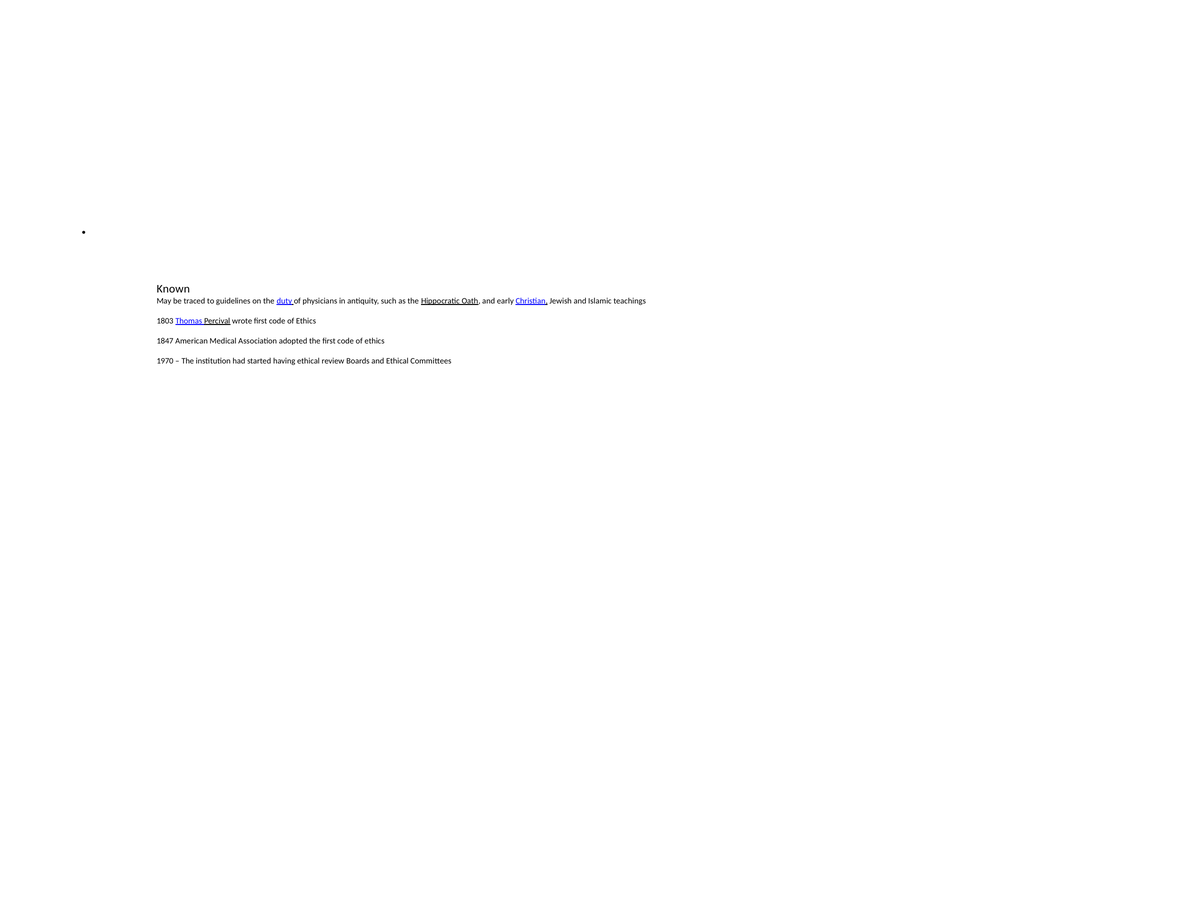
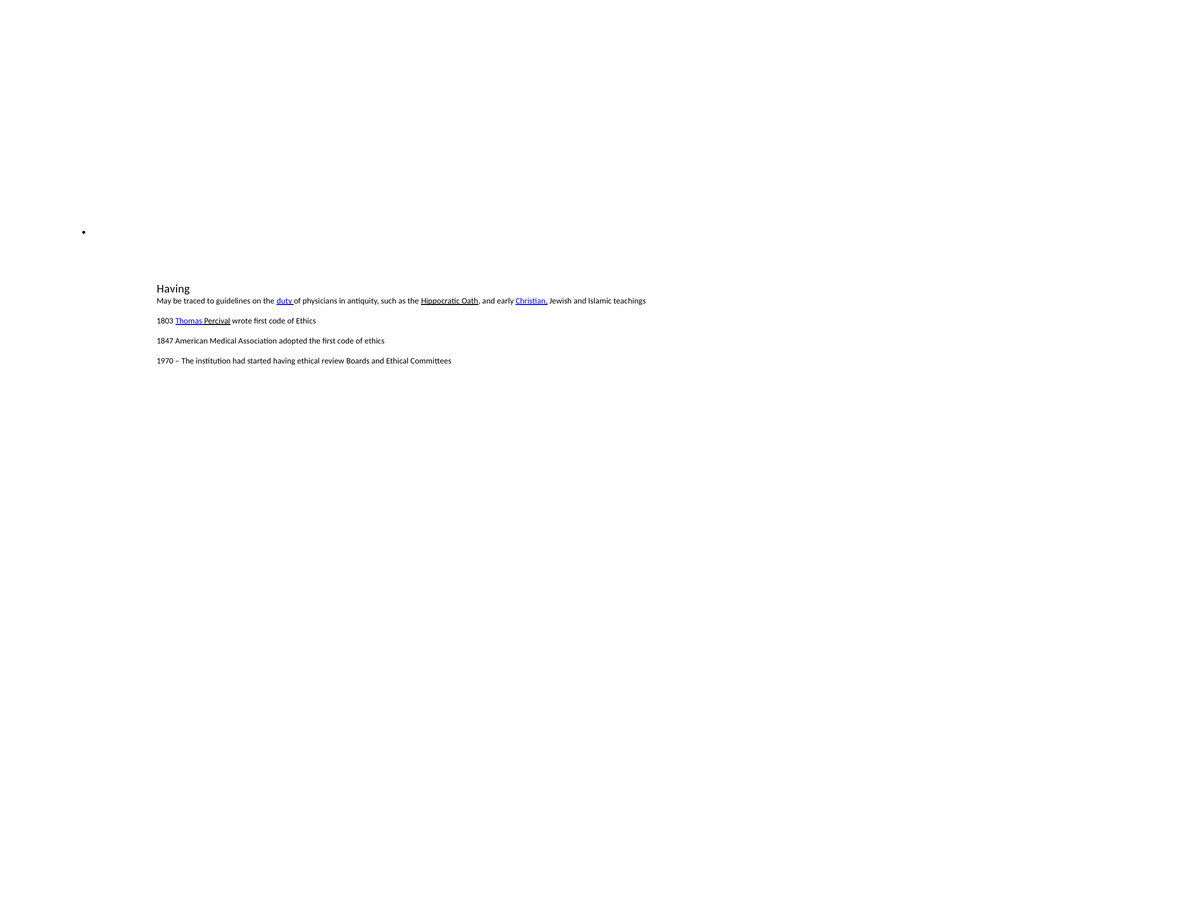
Known at (173, 289): Known -> Having
